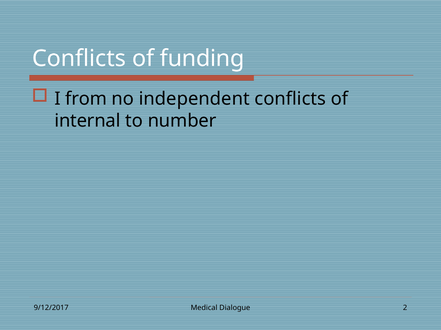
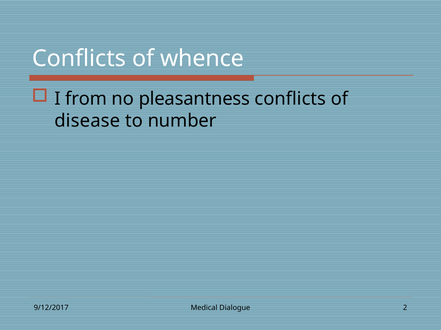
funding: funding -> whence
independent: independent -> pleasantness
internal: internal -> disease
